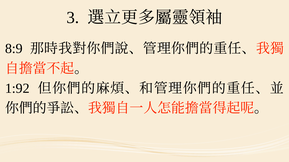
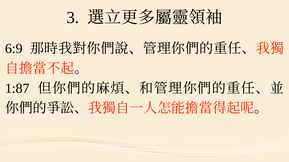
8:9: 8:9 -> 6:9
1:92: 1:92 -> 1:87
